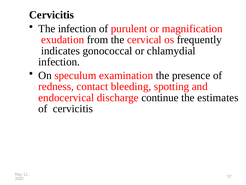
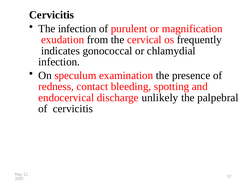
continue: continue -> unlikely
estimates: estimates -> palpebral
